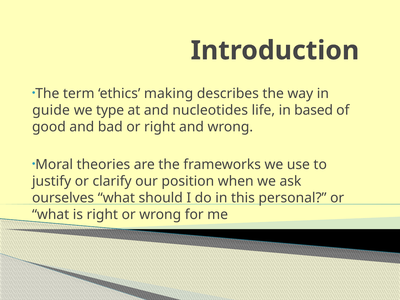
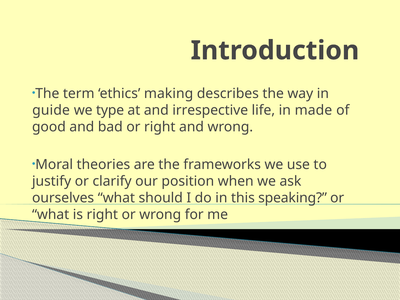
nucleotides: nucleotides -> irrespective
based: based -> made
personal: personal -> speaking
